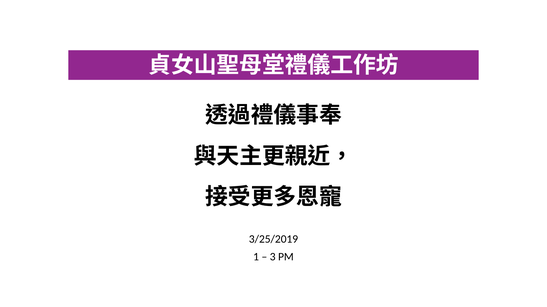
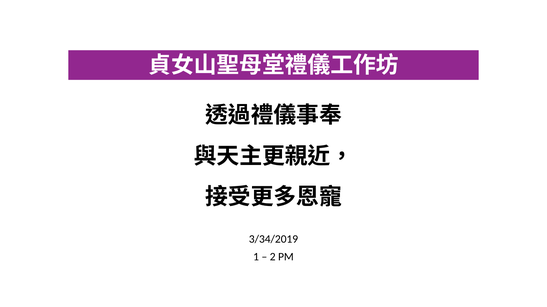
3/25/2019: 3/25/2019 -> 3/34/2019
3: 3 -> 2
